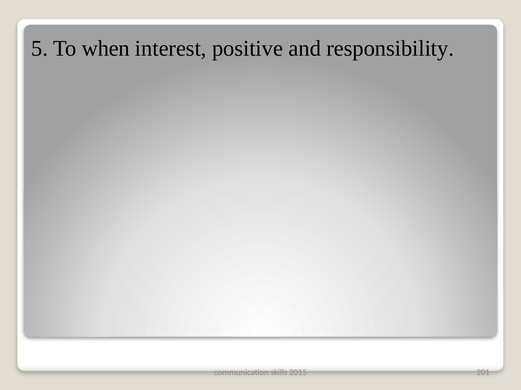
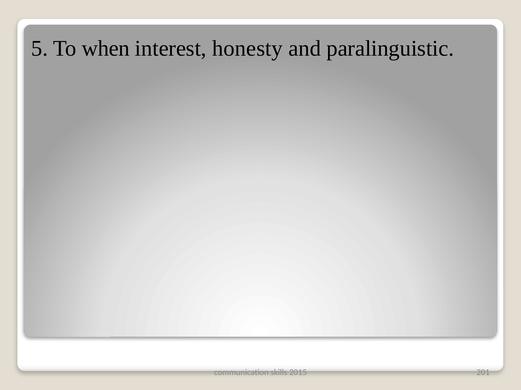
positive: positive -> honesty
responsibility: responsibility -> paralinguistic
